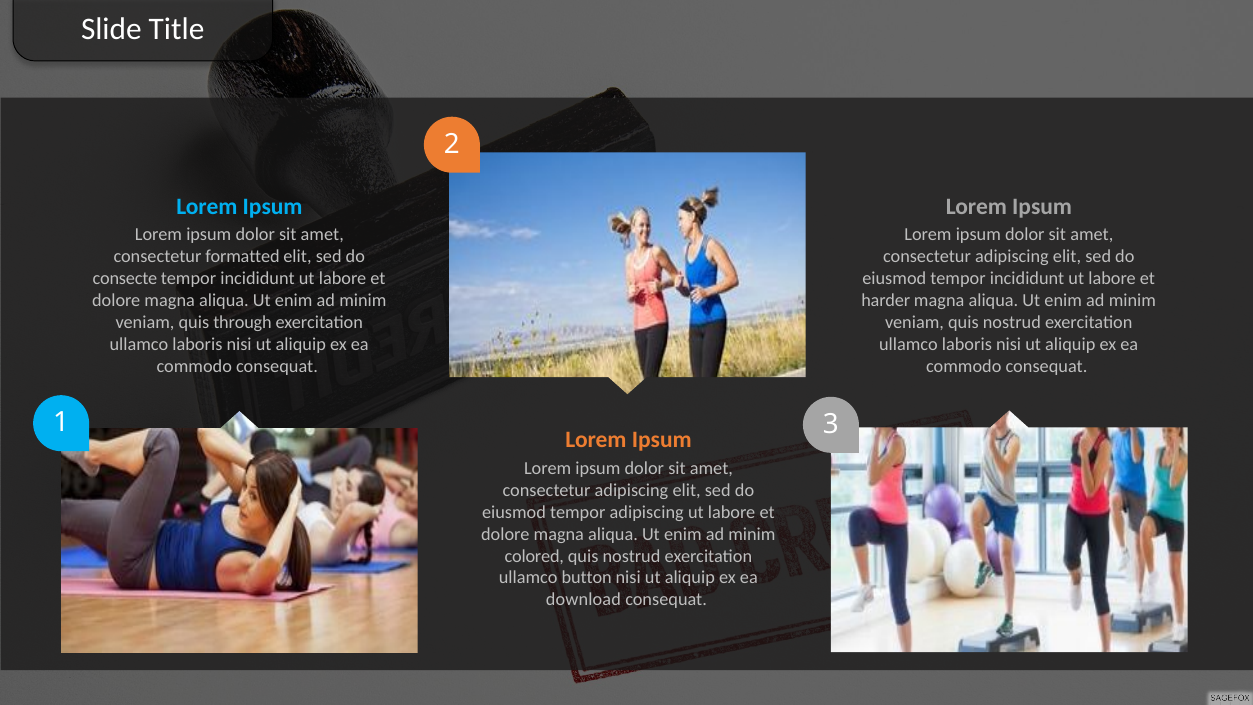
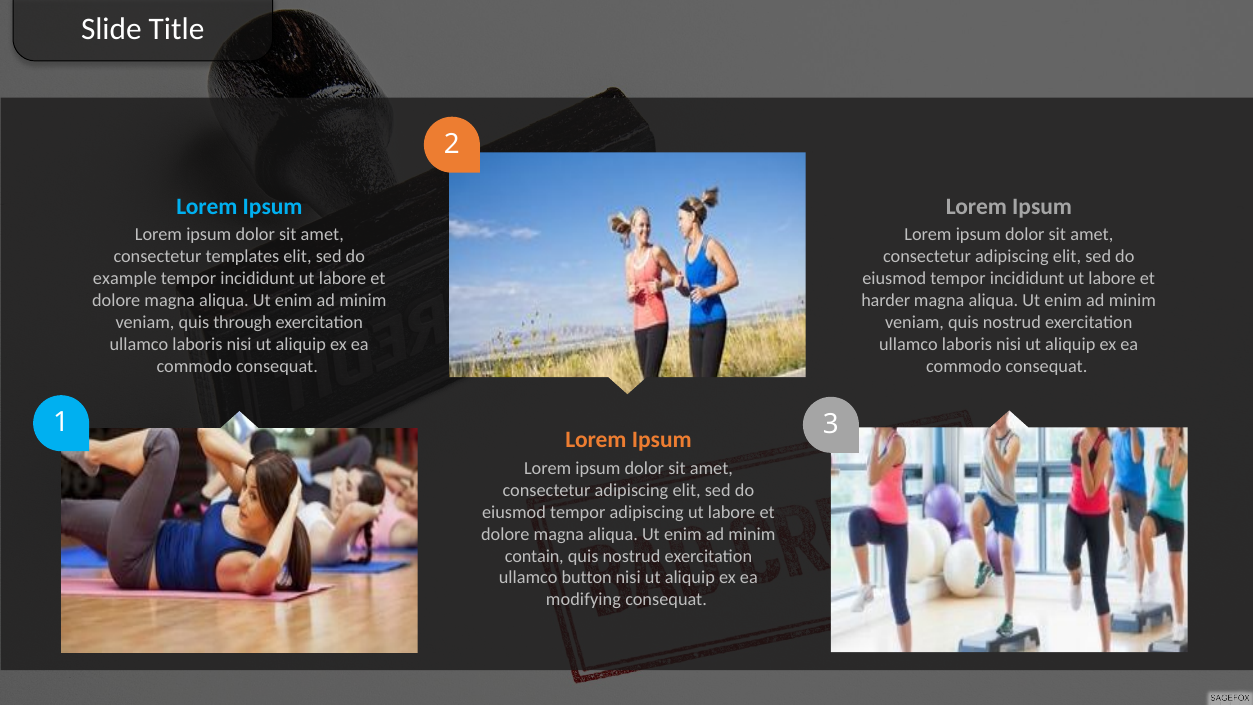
formatted: formatted -> templates
consecte: consecte -> example
colored: colored -> contain
download: download -> modifying
